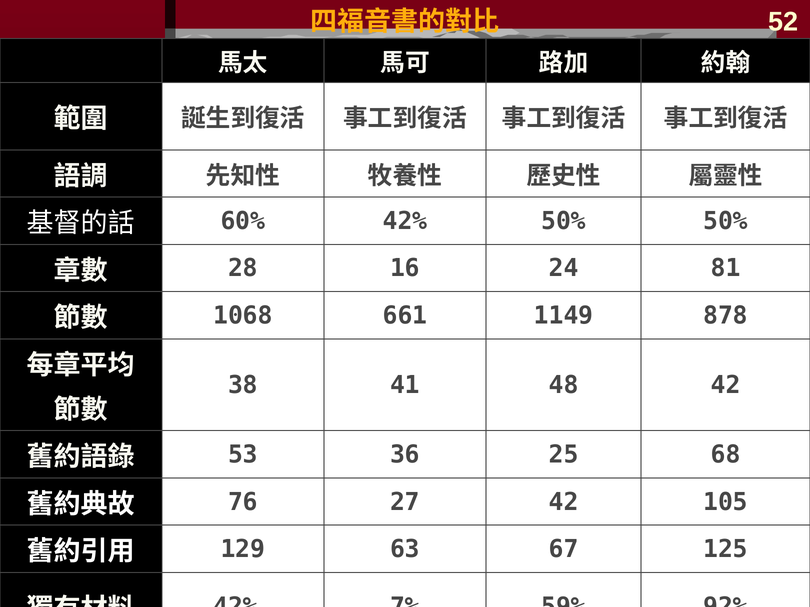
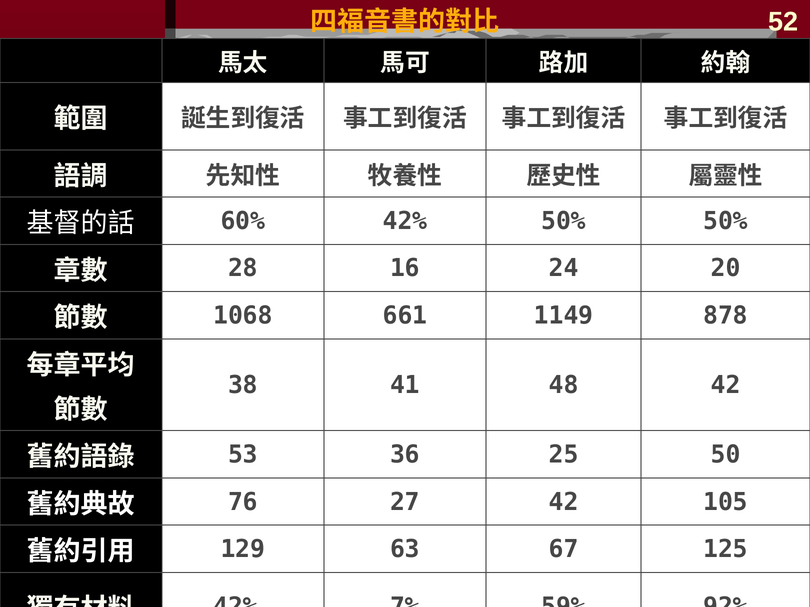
81: 81 -> 20
68: 68 -> 50
